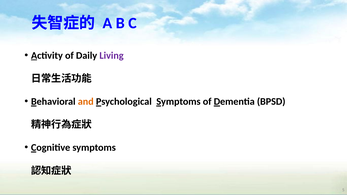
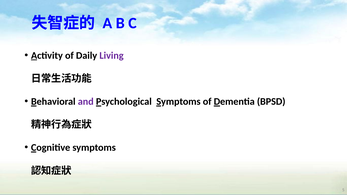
and colour: orange -> purple
